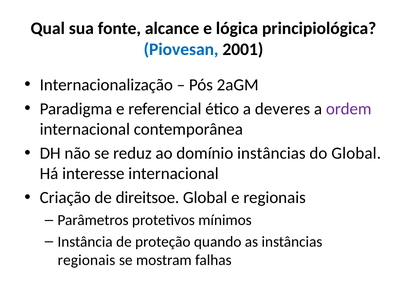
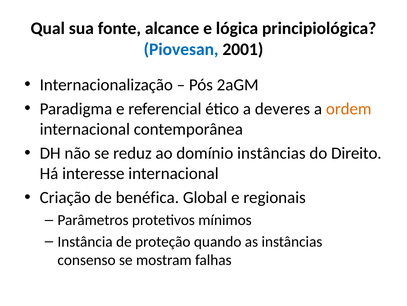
ordem colour: purple -> orange
do Global: Global -> Direito
direitsoe: direitsoe -> benéfica
regionais at (86, 259): regionais -> consenso
